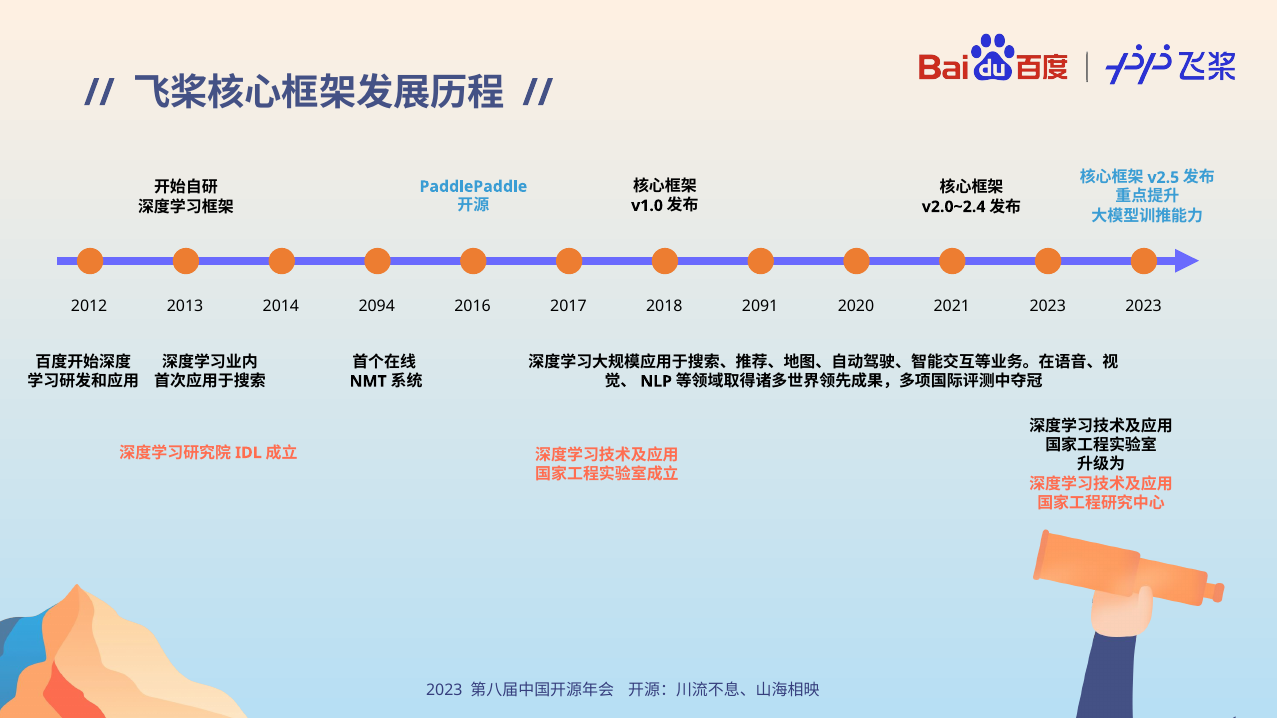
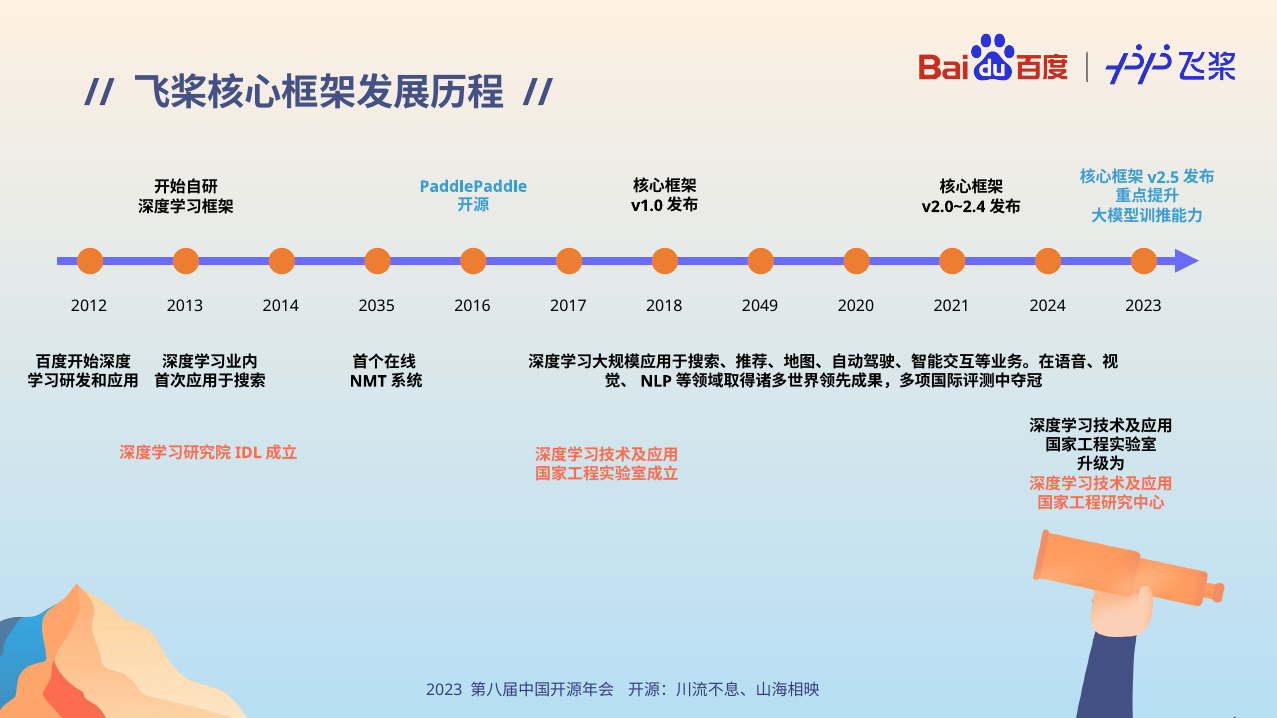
2094: 2094 -> 2035
2091: 2091 -> 2049
2021 2023: 2023 -> 2024
